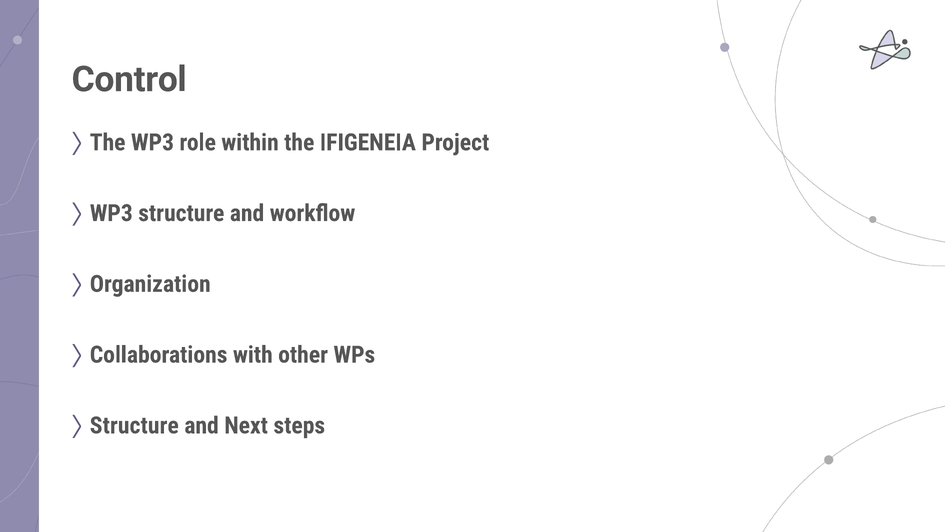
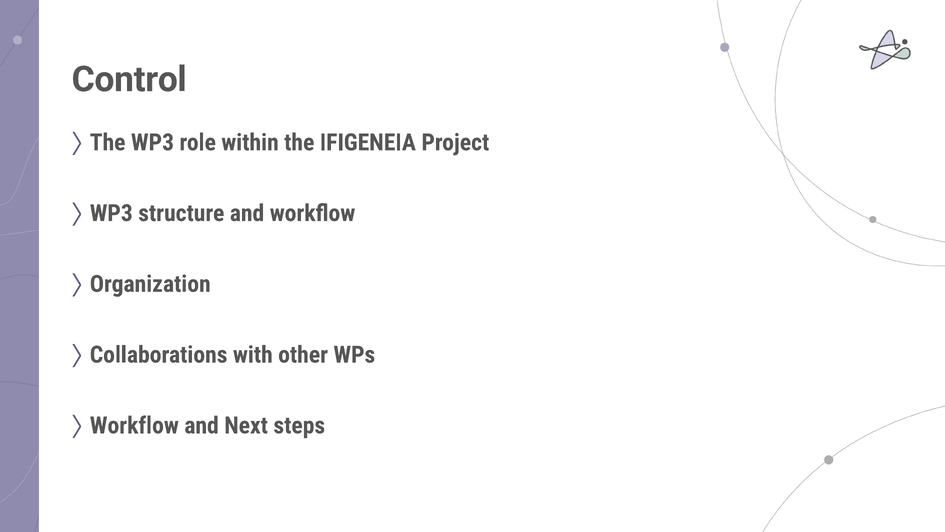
Structure at (134, 425): Structure -> Workflow
